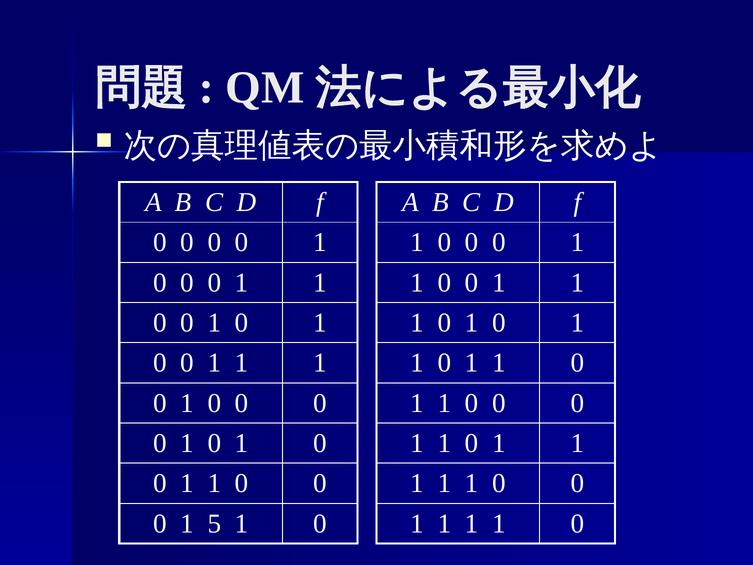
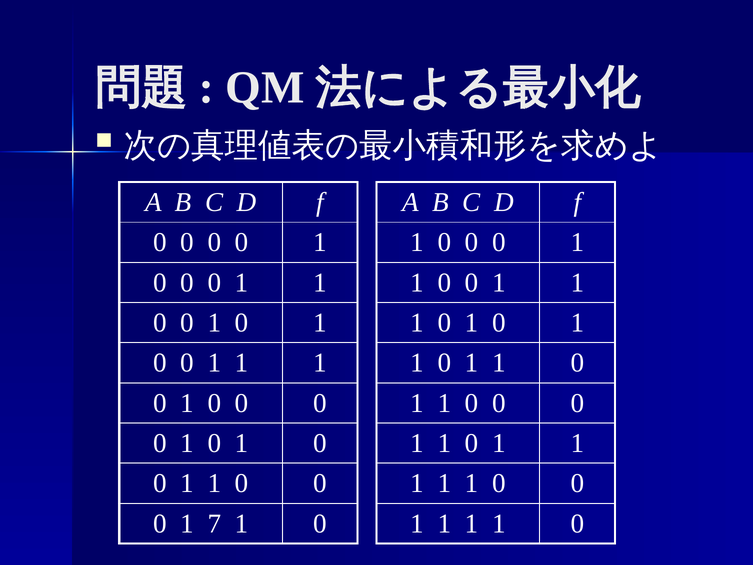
5: 5 -> 7
